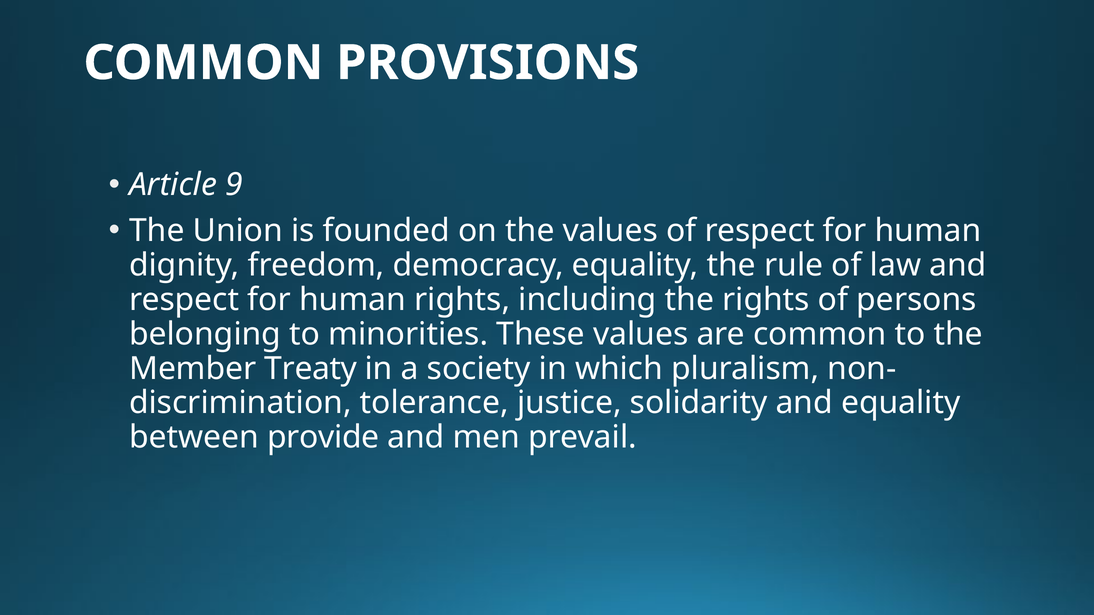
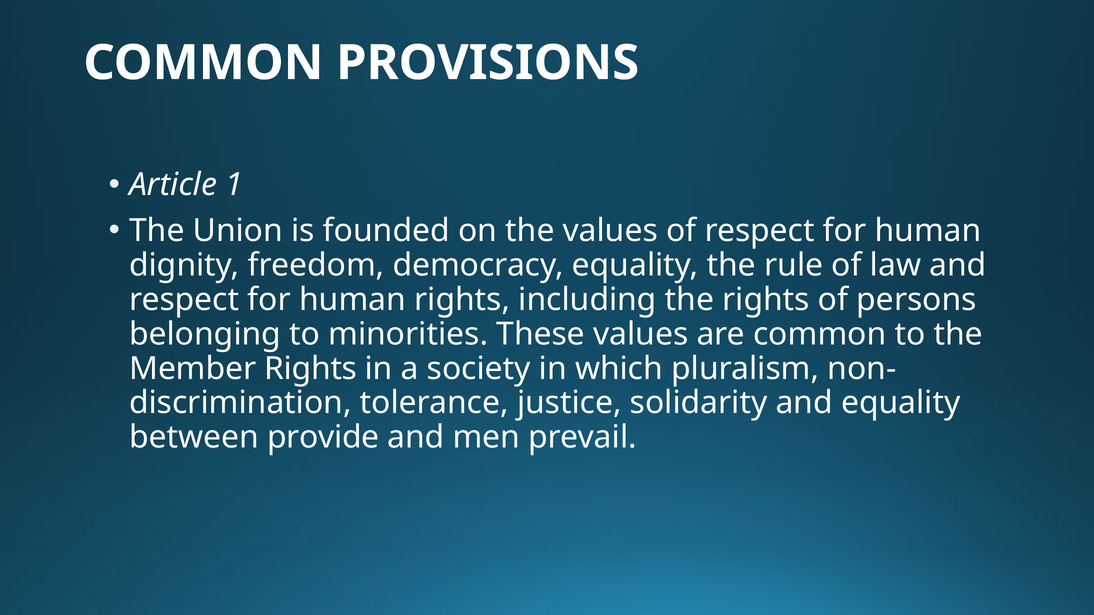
9: 9 -> 1
Member Treaty: Treaty -> Rights
